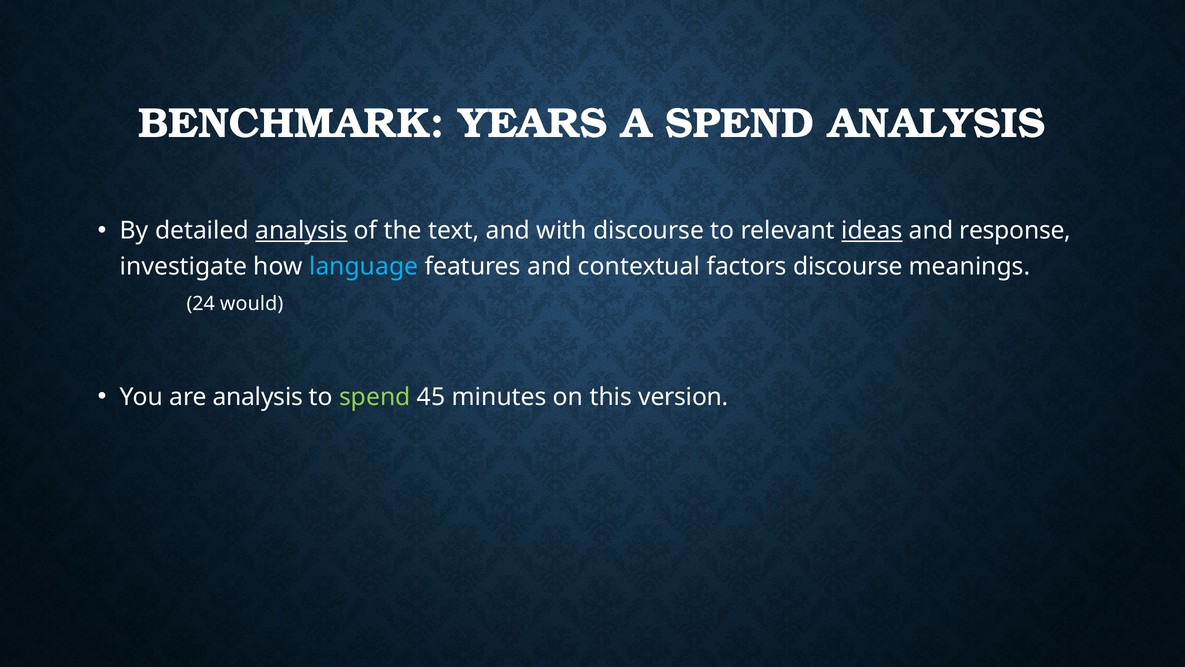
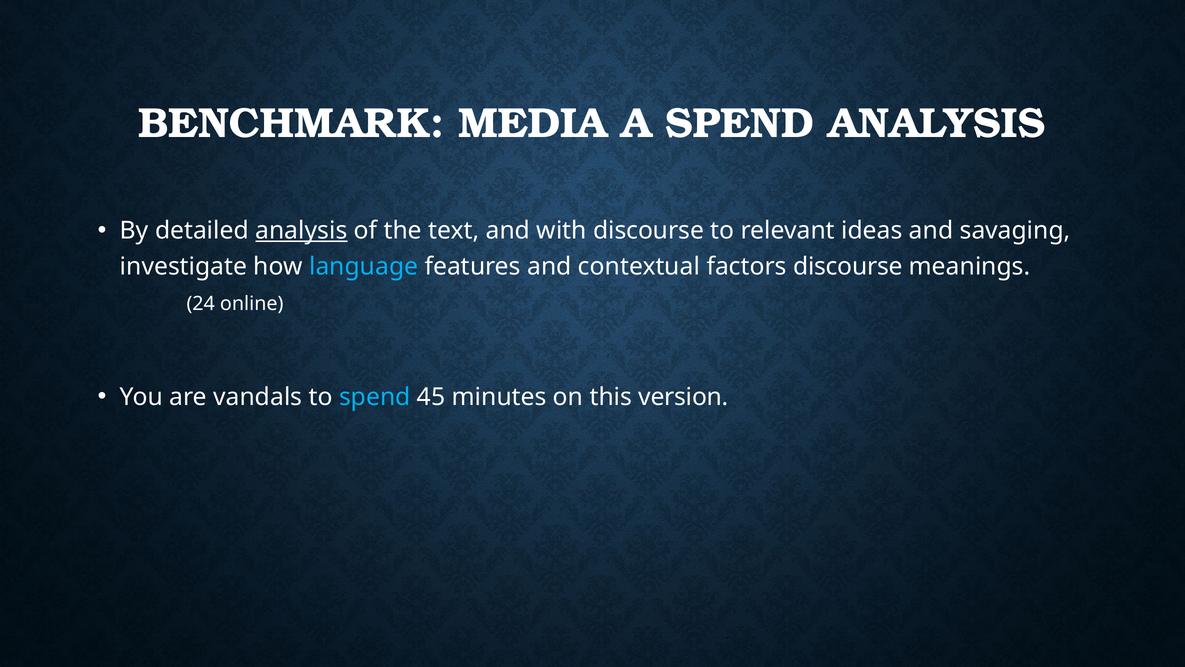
YEARS: YEARS -> MEDIA
ideas underline: present -> none
response: response -> savaging
would: would -> online
are analysis: analysis -> vandals
spend at (375, 397) colour: light green -> light blue
